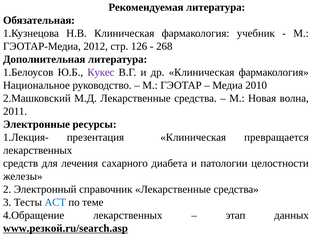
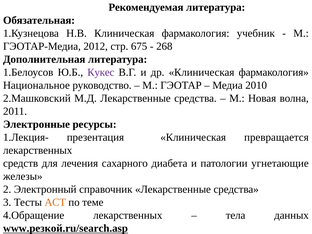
126: 126 -> 675
целостности: целостности -> угнетающие
АСТ colour: blue -> orange
этап: этап -> тела
